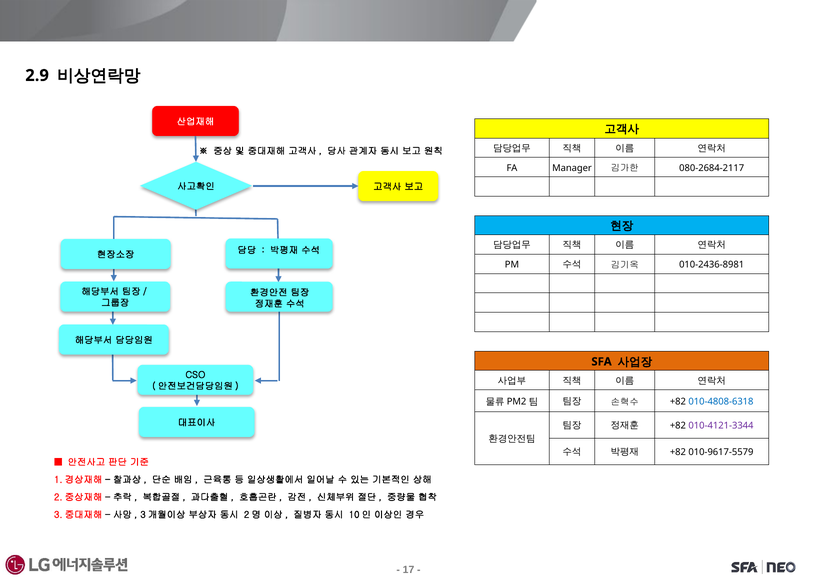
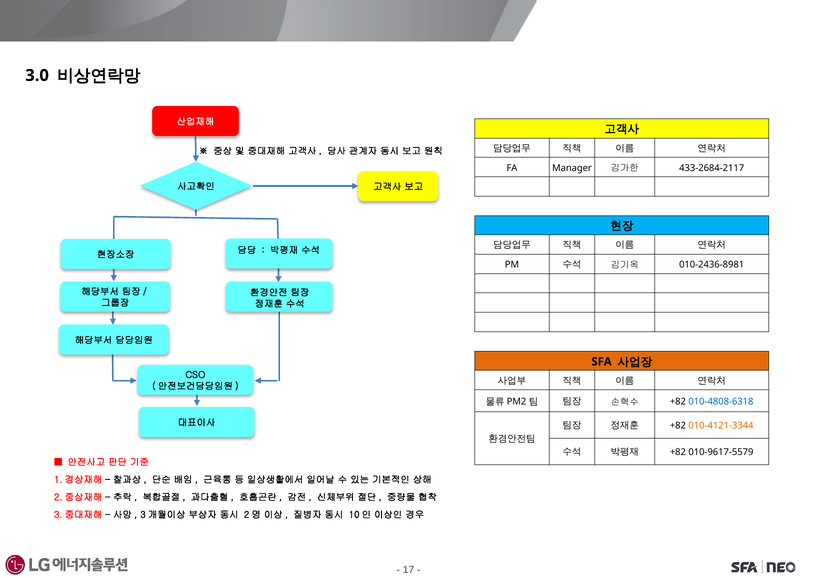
2.9: 2.9 -> 3.0
080-2684-2117: 080-2684-2117 -> 433-2684-2117
010-4121-3344 colour: purple -> orange
